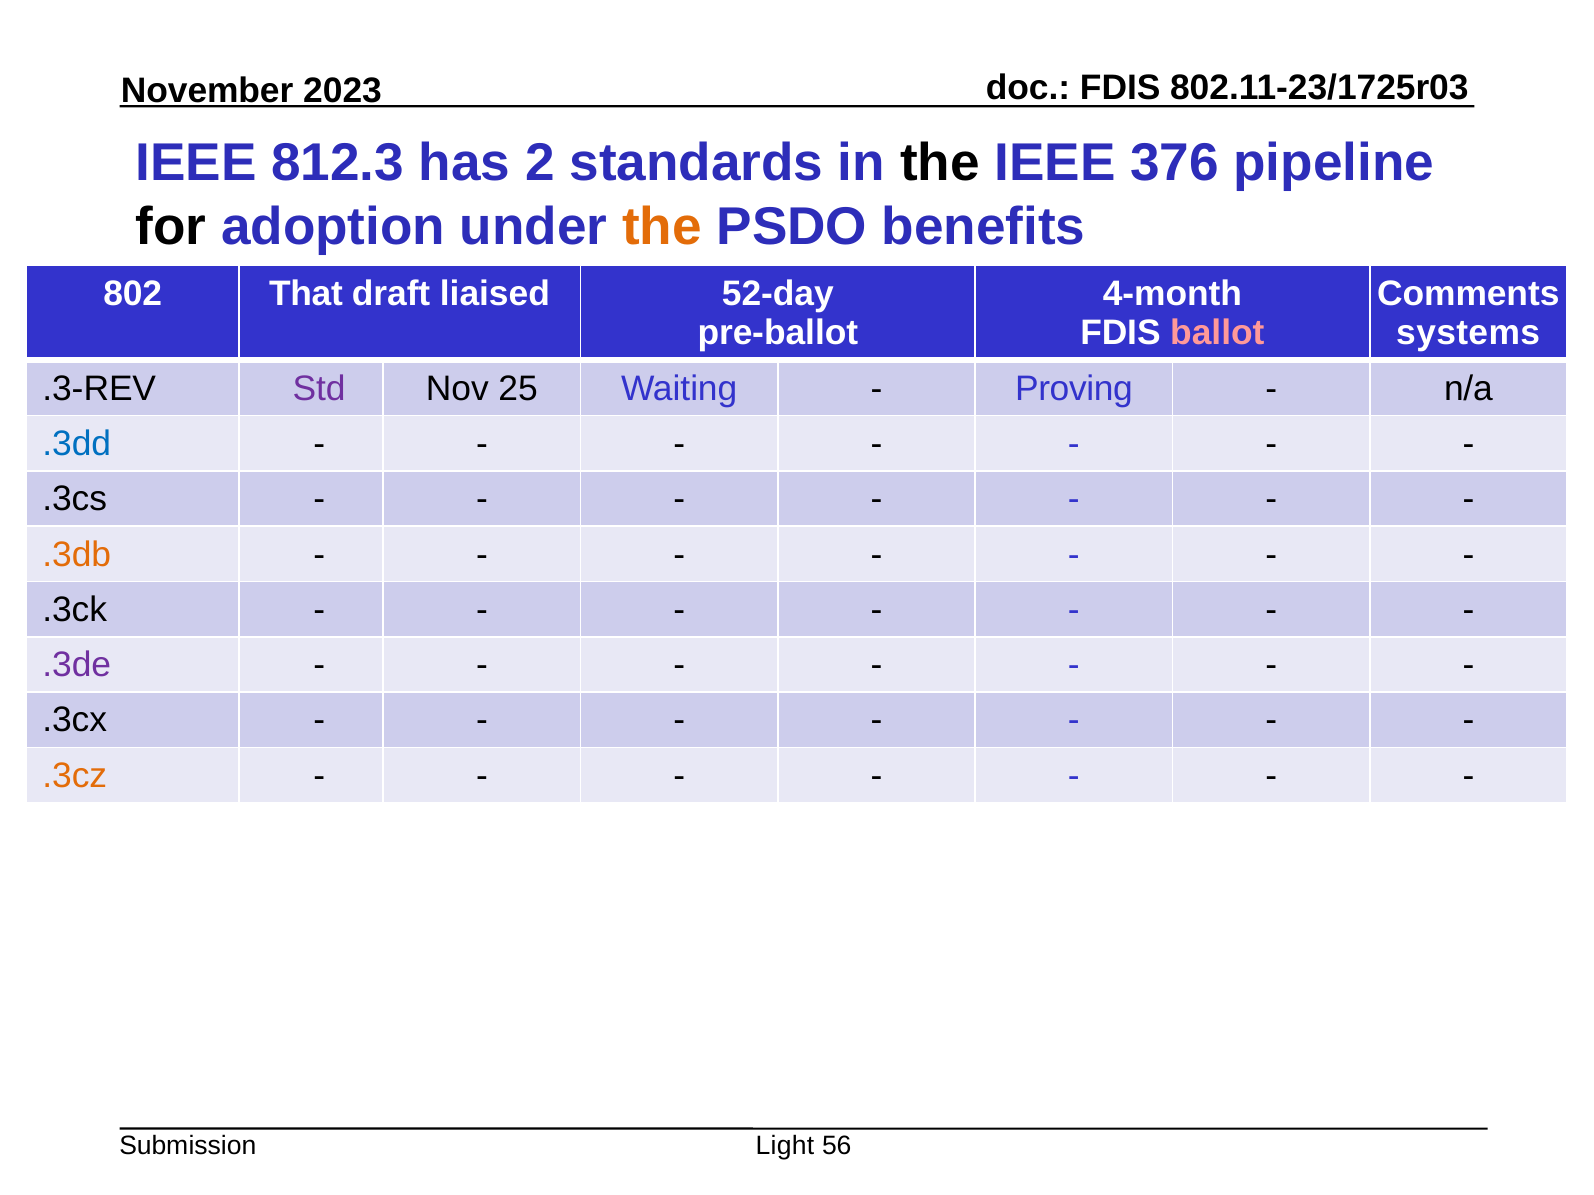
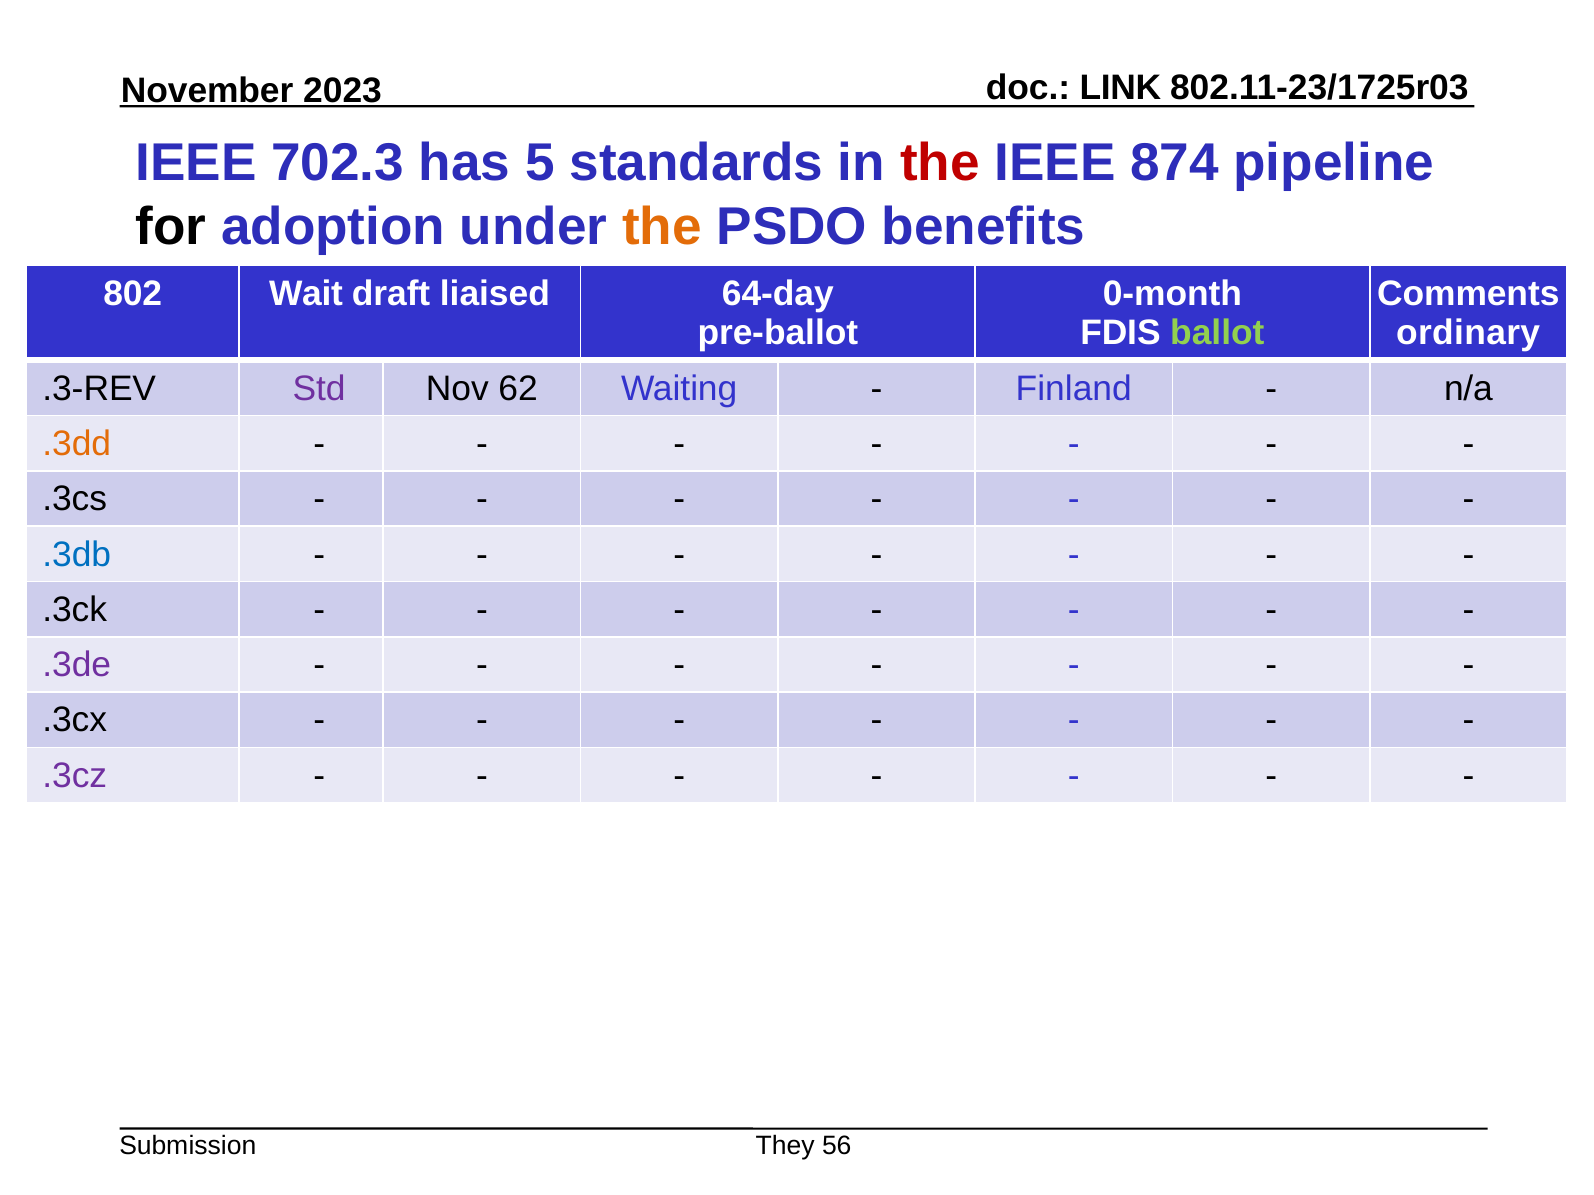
FDIS at (1120, 87): FDIS -> LINK
812.3: 812.3 -> 702.3
2: 2 -> 5
the at (940, 163) colour: black -> red
376: 376 -> 874
That: That -> Wait
52-day: 52-day -> 64-day
4-month: 4-month -> 0-month
ballot colour: pink -> light green
systems: systems -> ordinary
25: 25 -> 62
Proving: Proving -> Finland
.3dd colour: blue -> orange
.3db colour: orange -> blue
.3cz colour: orange -> purple
Light: Light -> They
